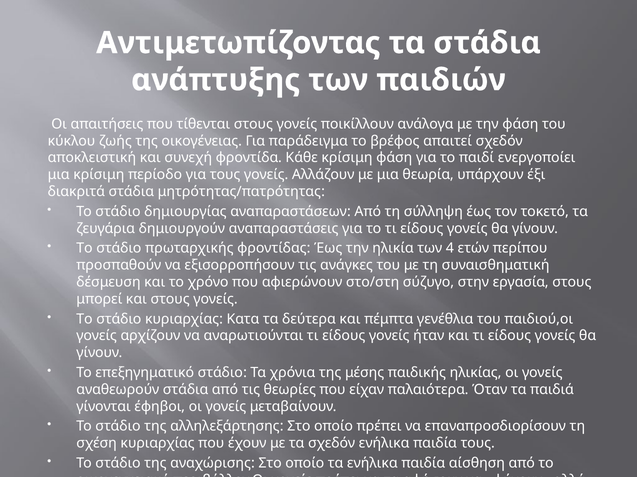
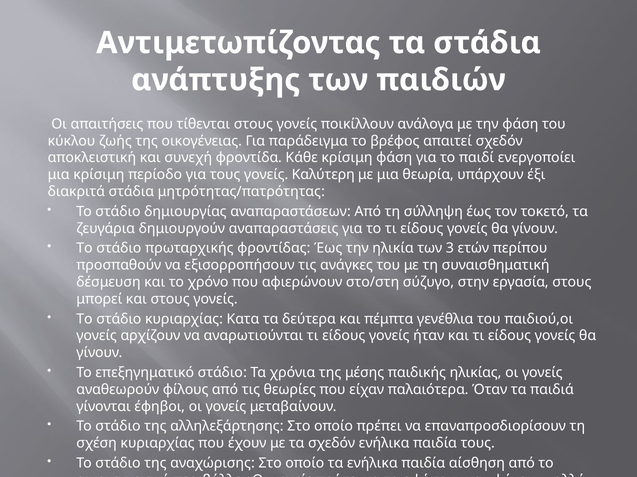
Αλλάζουν: Αλλάζουν -> Καλύτερη
4: 4 -> 3
αναθεωρούν στάδια: στάδια -> φίλους
